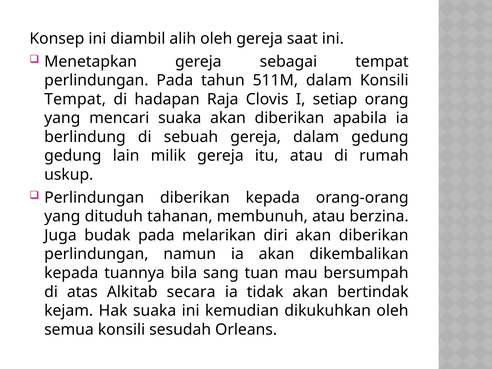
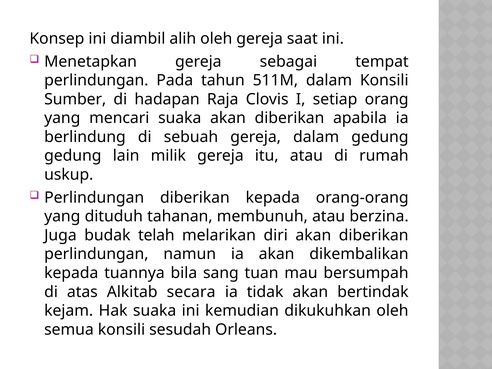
Tempat at (75, 99): Tempat -> Sumber
budak pada: pada -> telah
